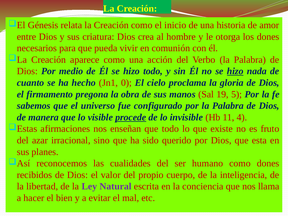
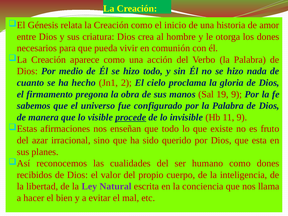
hizo at (235, 71) underline: present -> none
0: 0 -> 2
19 5: 5 -> 9
11 4: 4 -> 9
